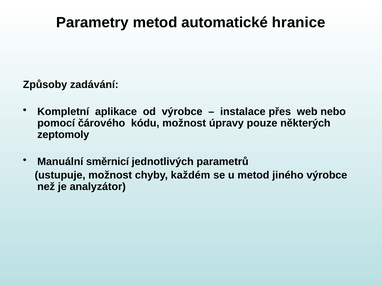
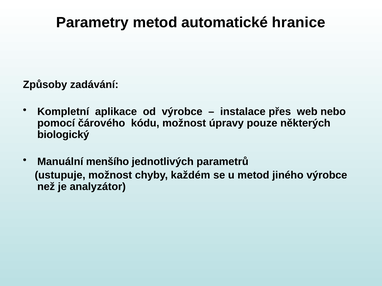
zeptomoly: zeptomoly -> biologický
směrnicí: směrnicí -> menšího
